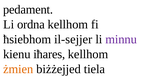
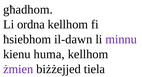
pedament: pedament -> għadhom
il-sejjer: il-sejjer -> il-dawn
iħares: iħares -> huma
żmien colour: orange -> purple
